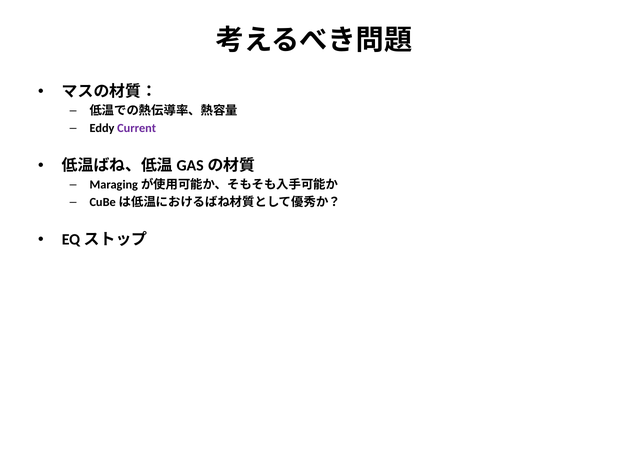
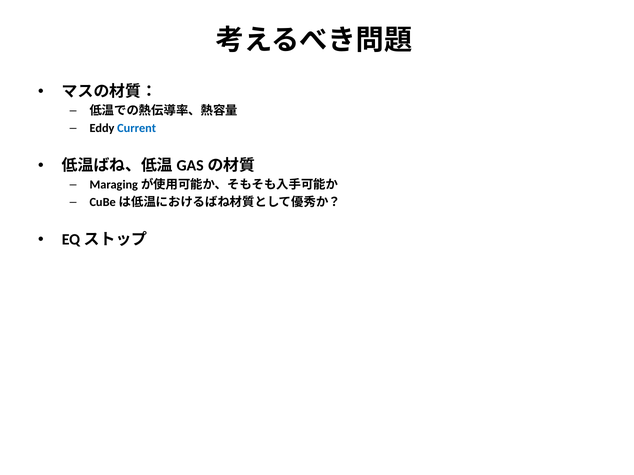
Current colour: purple -> blue
